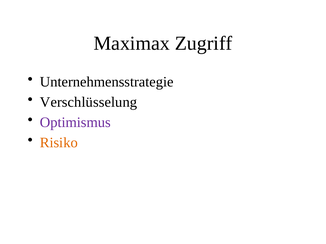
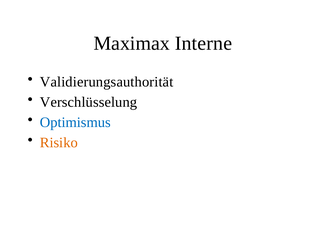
Zugriff: Zugriff -> Interne
Unternehmensstrategie: Unternehmensstrategie -> Validierungsauthorität
Optimismus colour: purple -> blue
